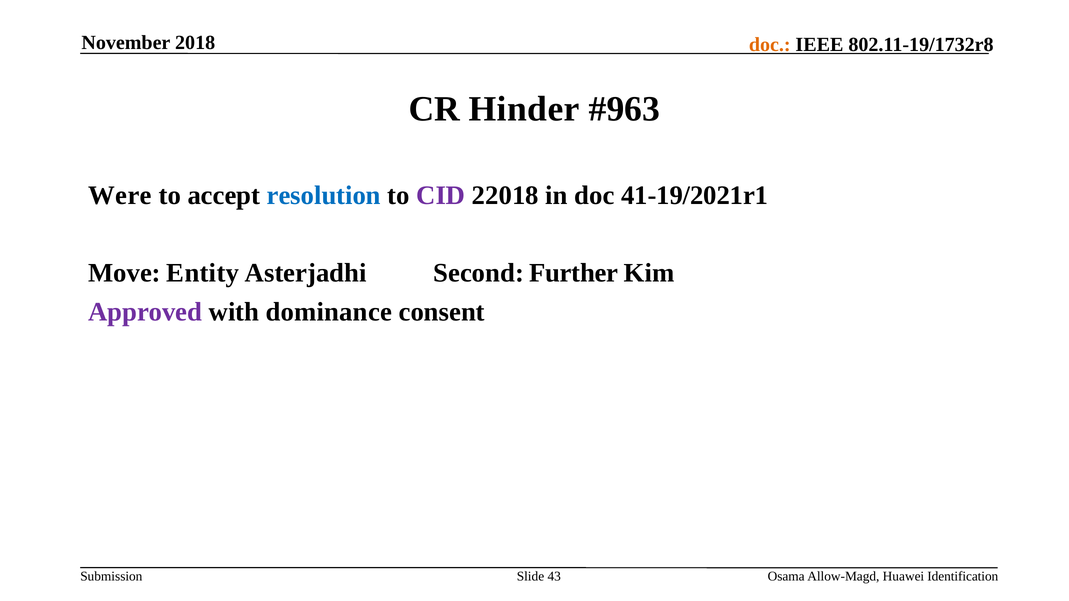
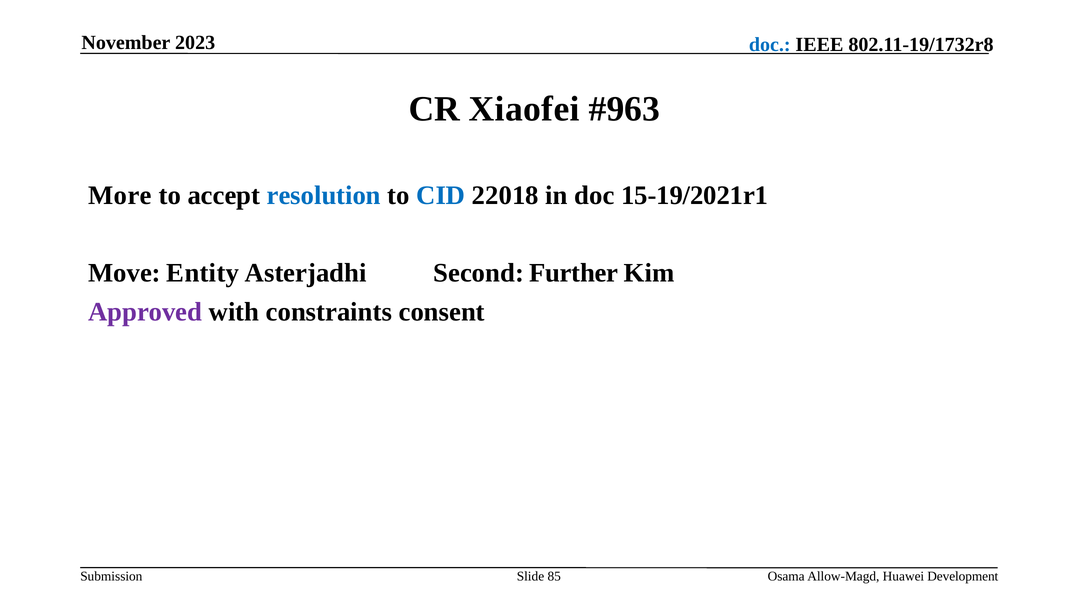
2018: 2018 -> 2023
doc at (770, 45) colour: orange -> blue
Hinder: Hinder -> Xiaofei
Were: Were -> More
CID colour: purple -> blue
41-19/2021r1: 41-19/2021r1 -> 15-19/2021r1
dominance: dominance -> constraints
43: 43 -> 85
Identification: Identification -> Development
